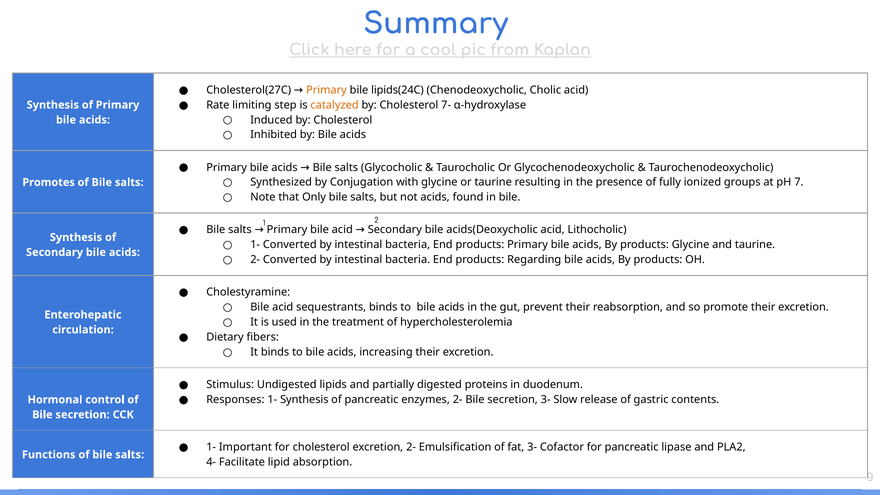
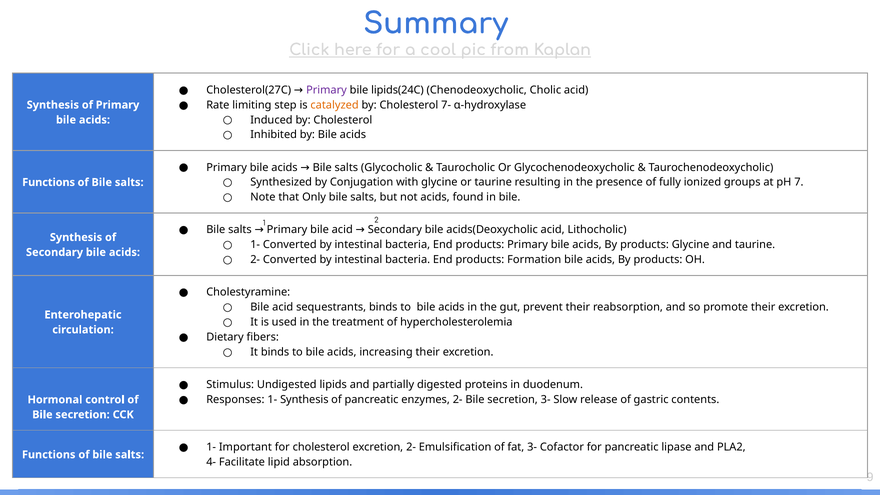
Primary at (326, 90) colour: orange -> purple
Promotes at (49, 182): Promotes -> Functions
Regarding: Regarding -> Formation
